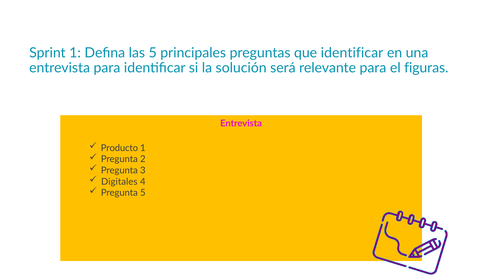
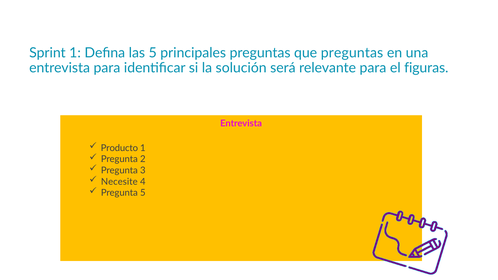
que identificar: identificar -> preguntas
Digitales: Digitales -> Necesite
